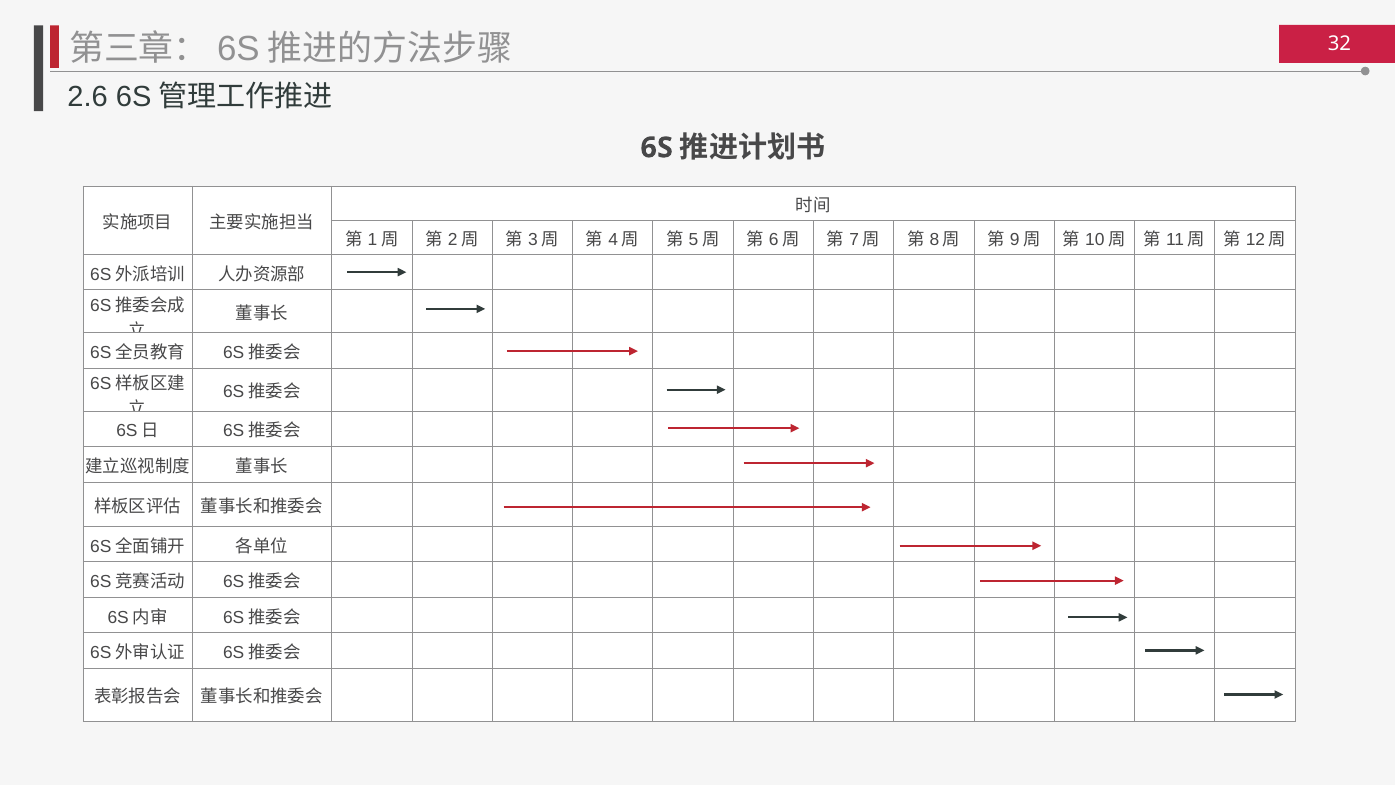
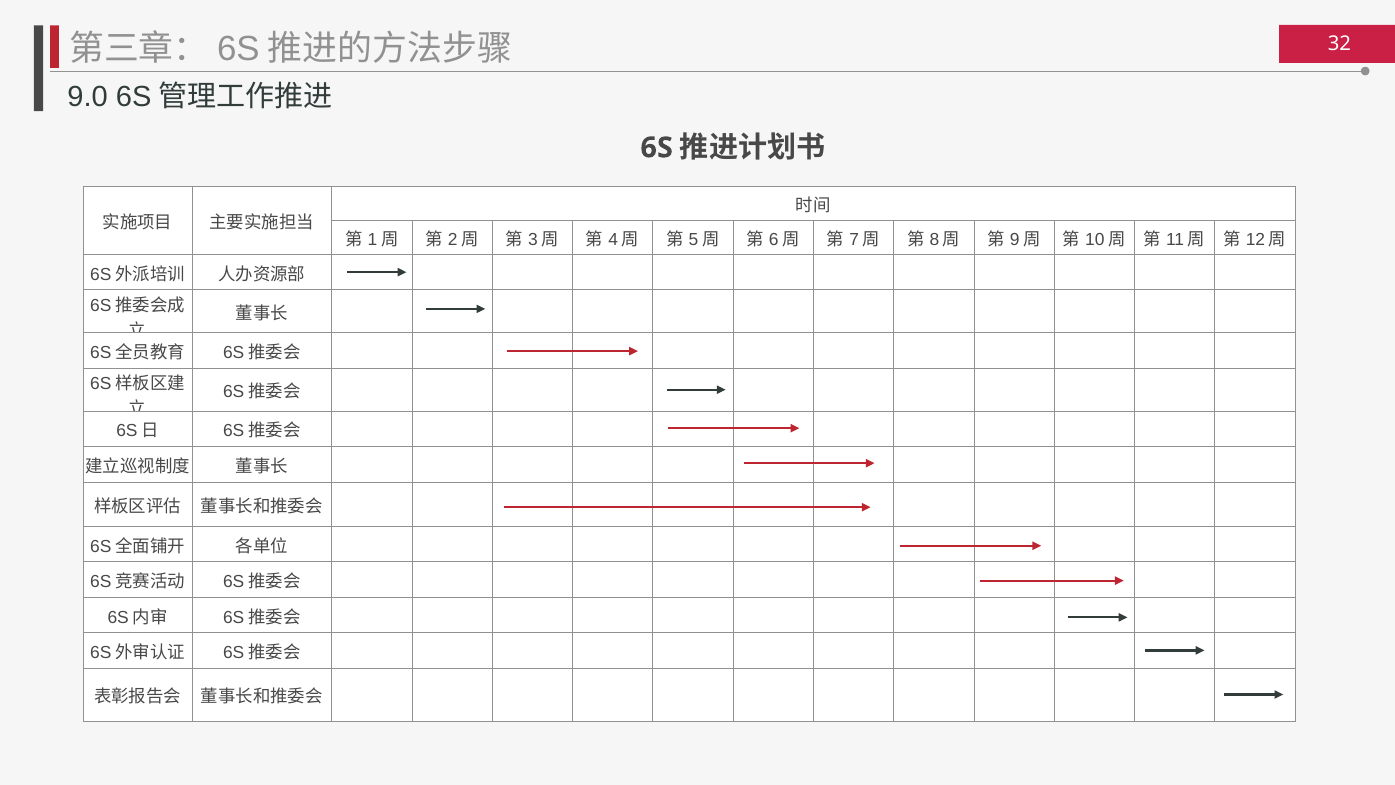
2.6: 2.6 -> 9.0
